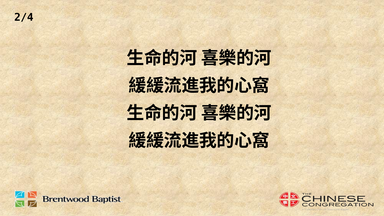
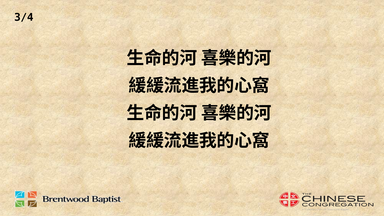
2/4: 2/4 -> 3/4
